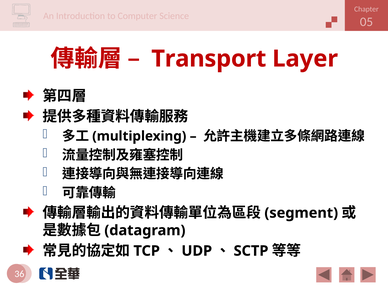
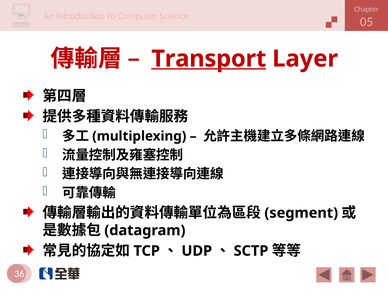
Transport underline: none -> present
